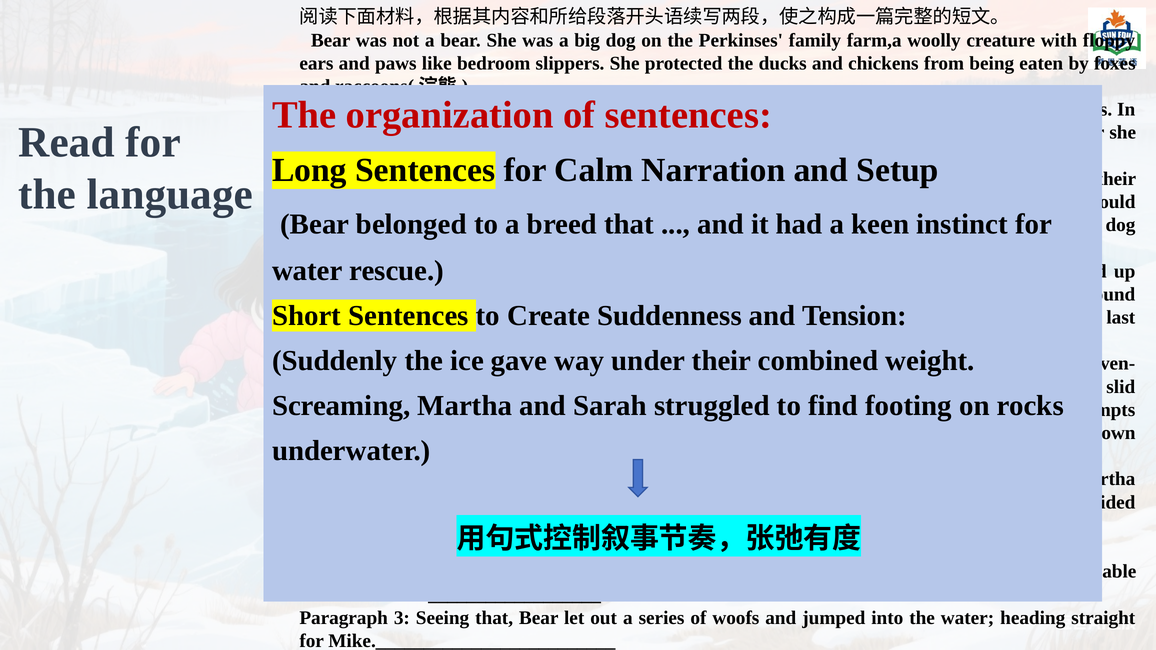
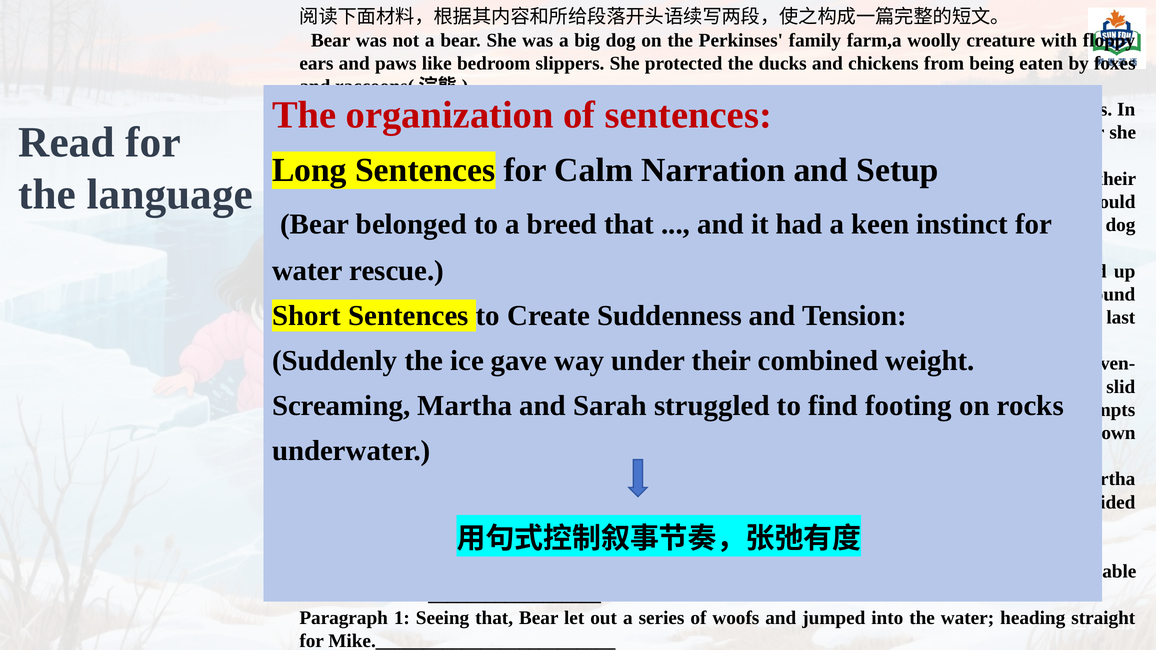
3 at (402, 618): 3 -> 1
